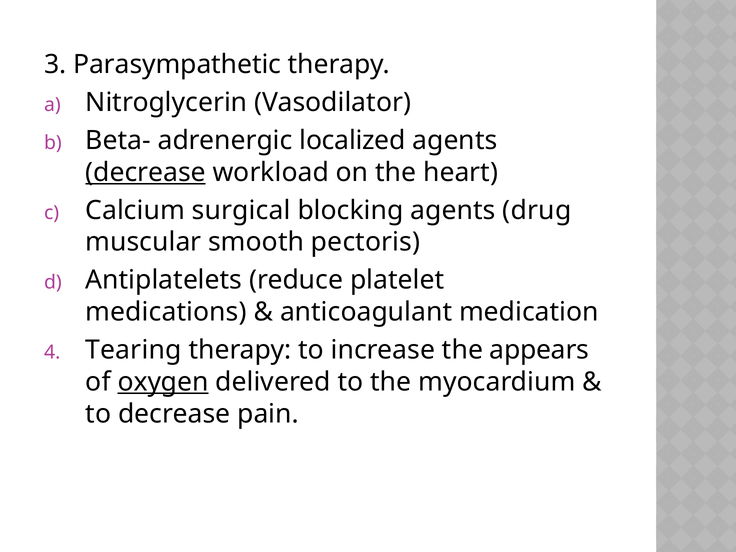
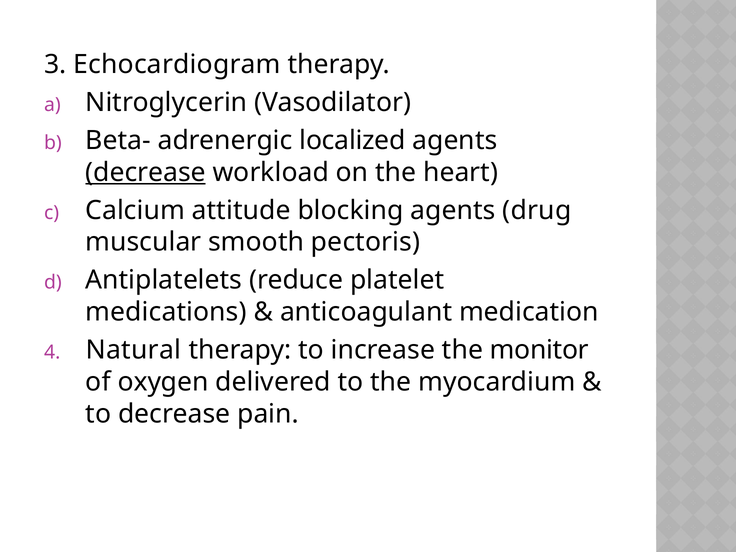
Parasympathetic: Parasympathetic -> Echocardiogram
surgical: surgical -> attitude
Tearing: Tearing -> Natural
appears: appears -> monitor
oxygen underline: present -> none
